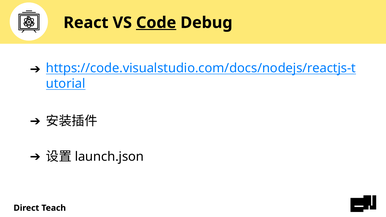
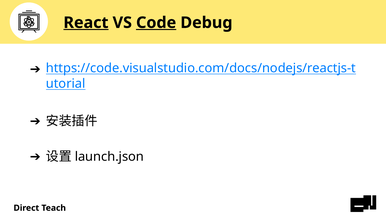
React underline: none -> present
